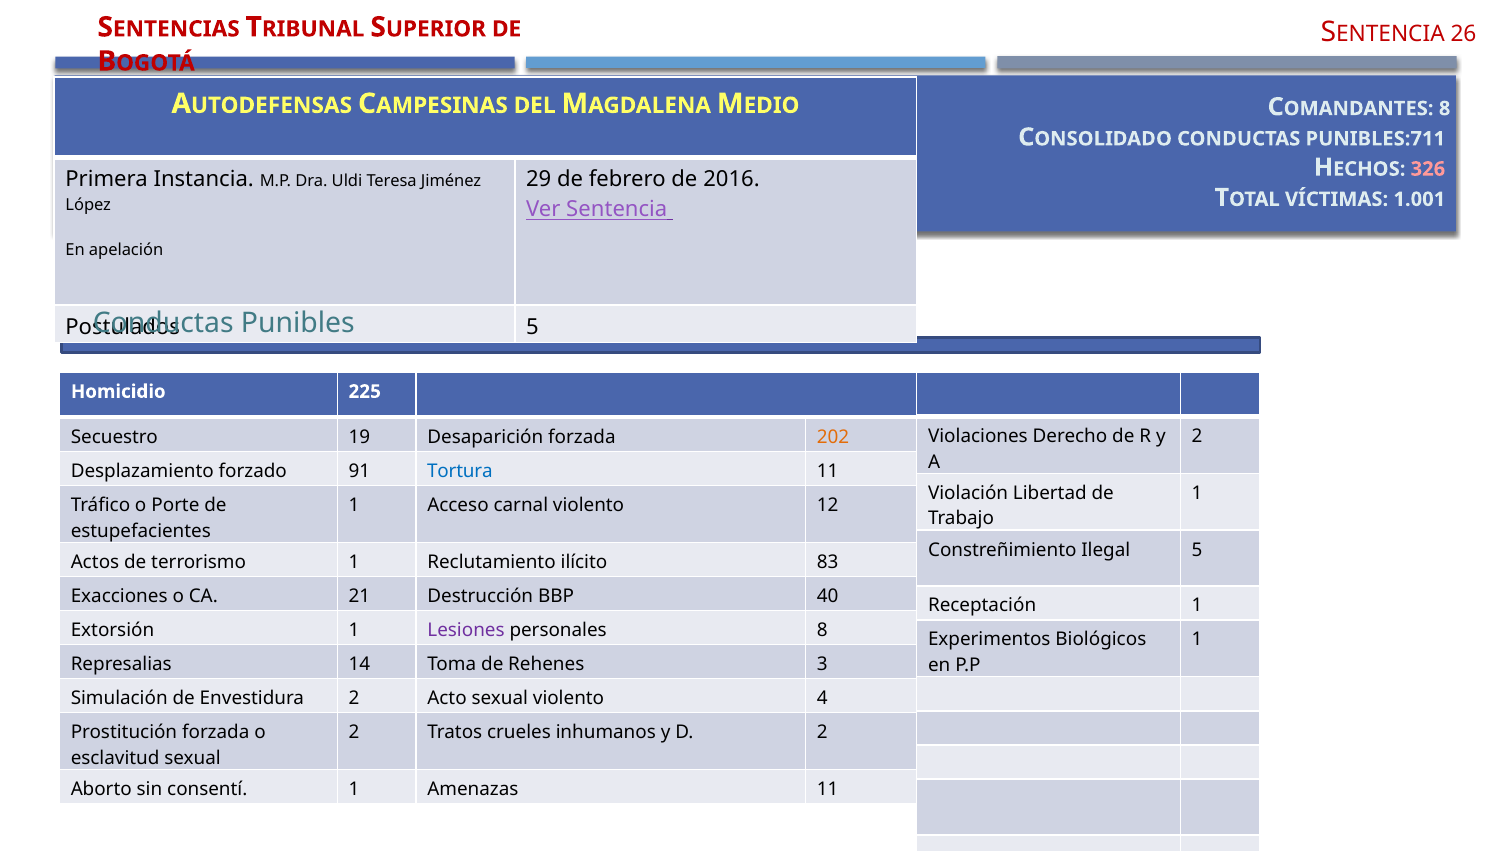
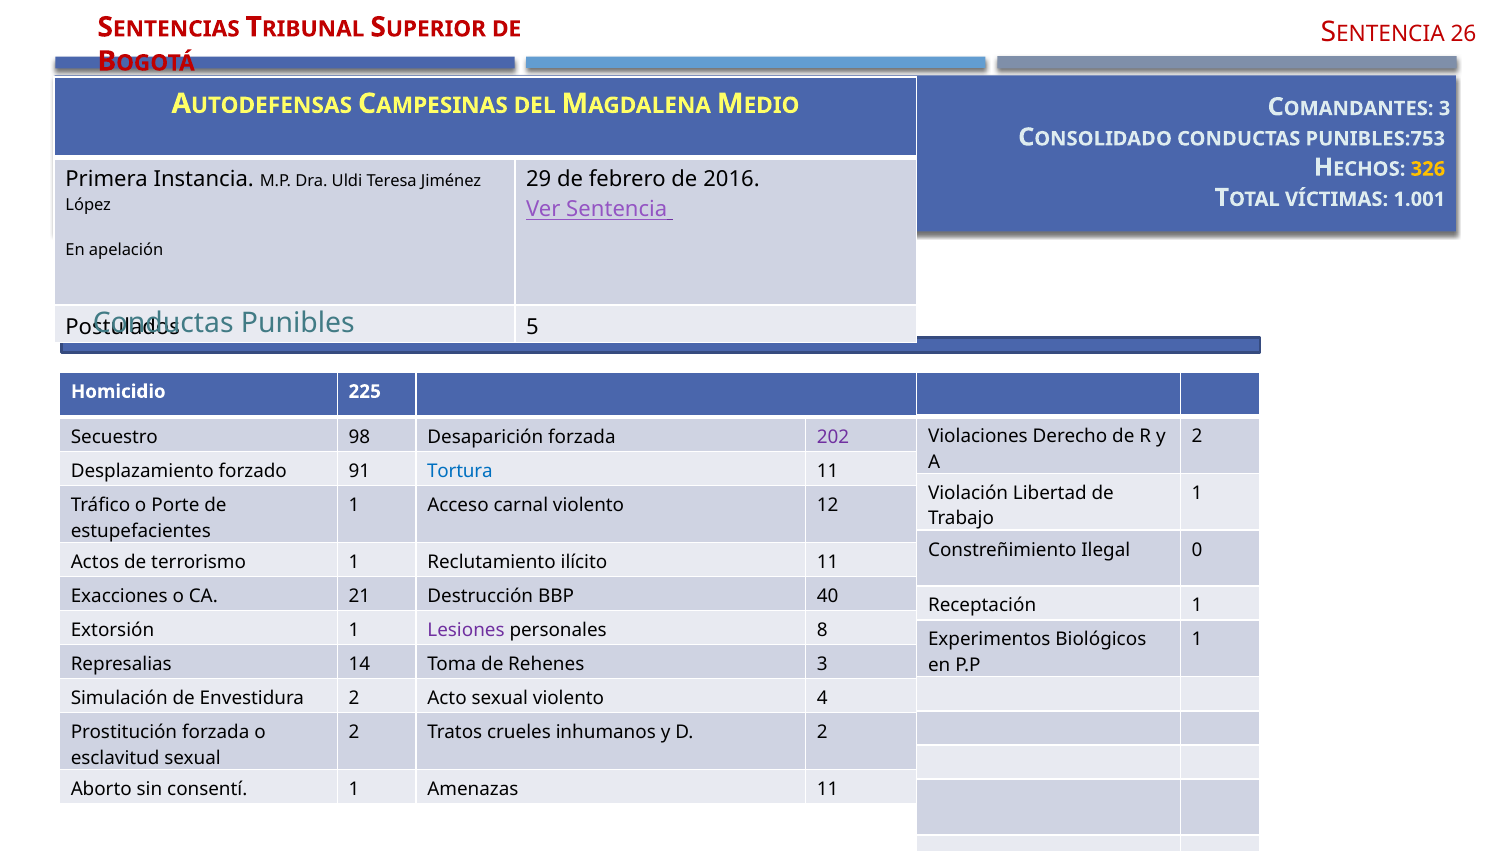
COMANDANTES 8: 8 -> 3
PUNIBLES:711: PUNIBLES:711 -> PUNIBLES:753
326 colour: pink -> yellow
19: 19 -> 98
202 colour: orange -> purple
Ilegal 5: 5 -> 0
ilícito 83: 83 -> 11
